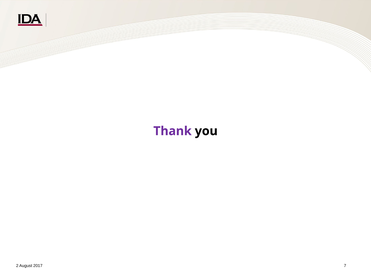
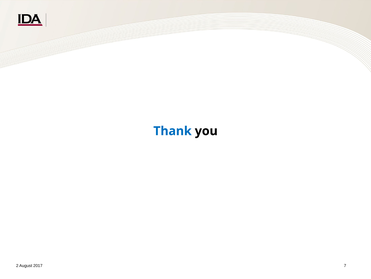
Thank colour: purple -> blue
